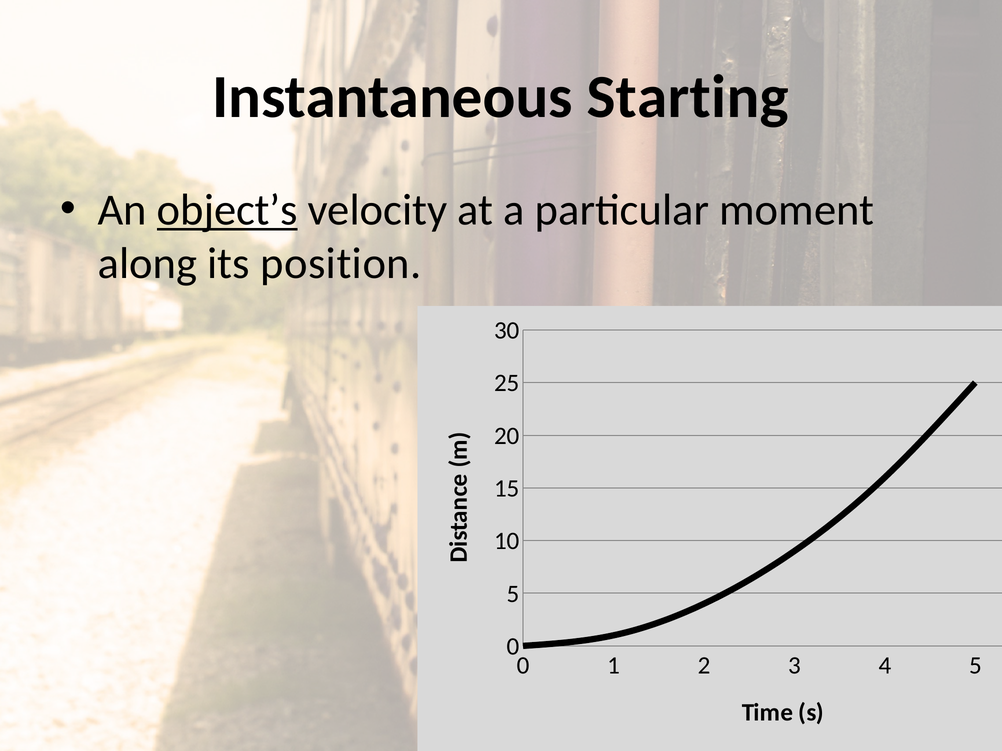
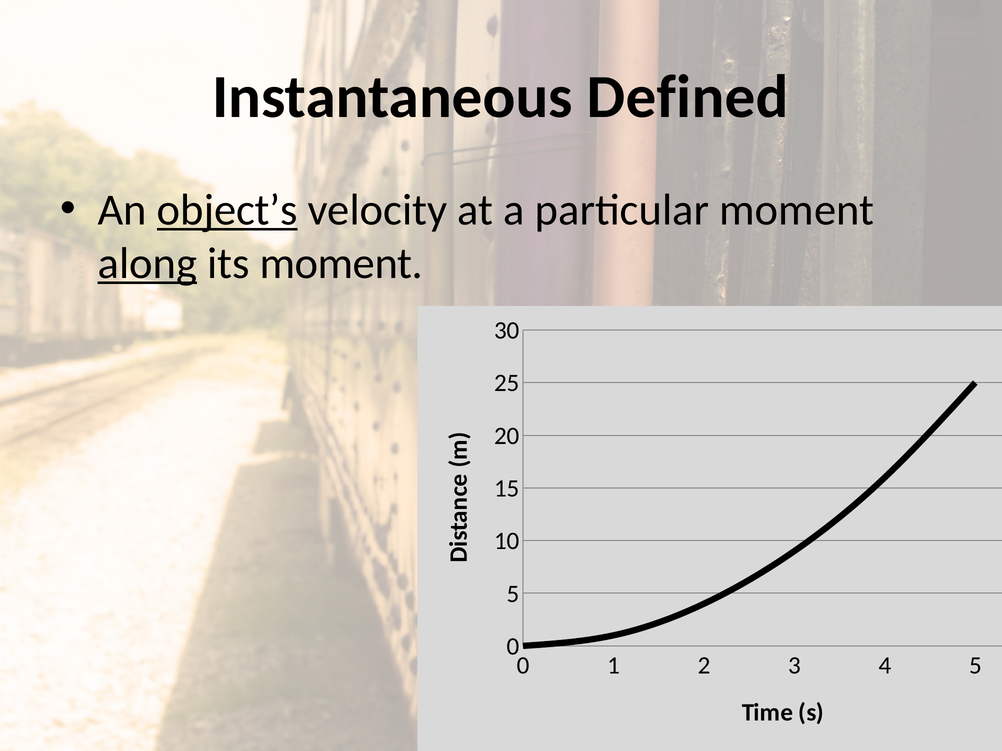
Starting: Starting -> Defined
along underline: none -> present
its position: position -> moment
